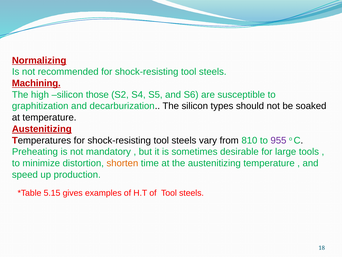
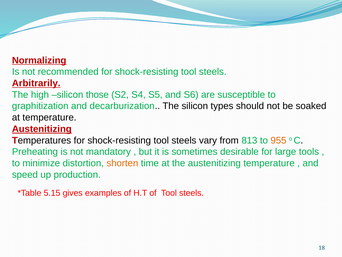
Machining: Machining -> Arbitrarily
810: 810 -> 813
955 colour: purple -> orange
